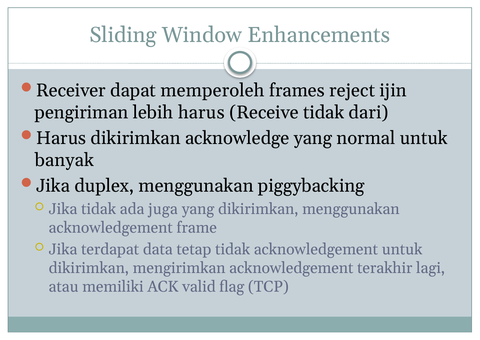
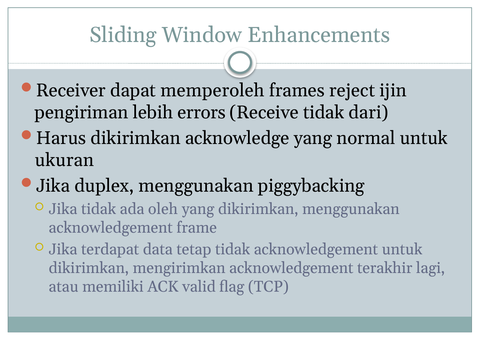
lebih harus: harus -> errors
banyak: banyak -> ukuran
juga: juga -> oleh
